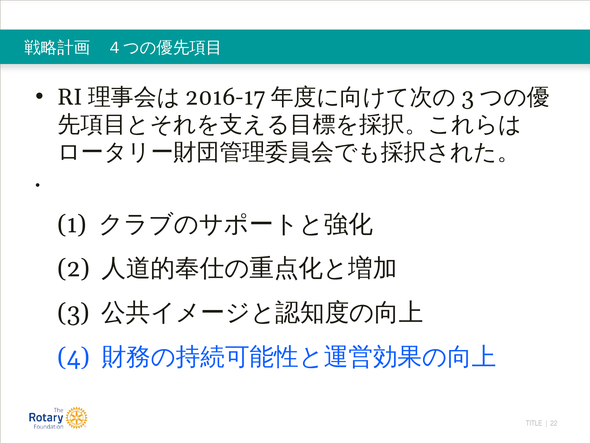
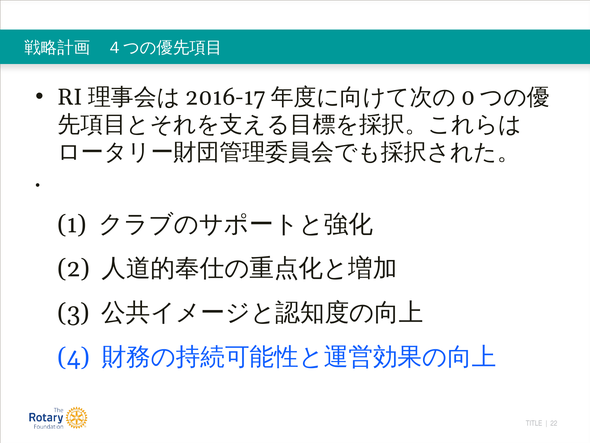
3 at (468, 97): 3 -> 0
